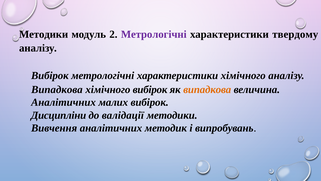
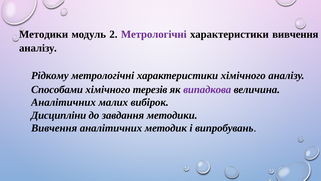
характеристики твердому: твердому -> вивчення
Вибірок at (50, 76): Вибірок -> Рідкому
Випадкова at (57, 89): Випадкова -> Способами
хімічного вибірок: вибірок -> терезів
випадкова at (207, 89) colour: orange -> purple
валідації: валідації -> завдання
